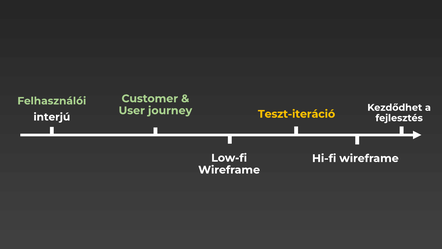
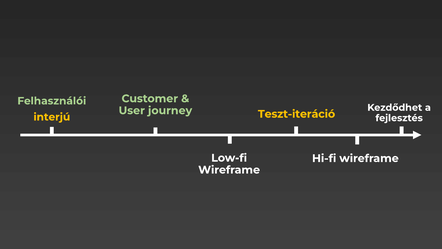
interjú colour: white -> yellow
